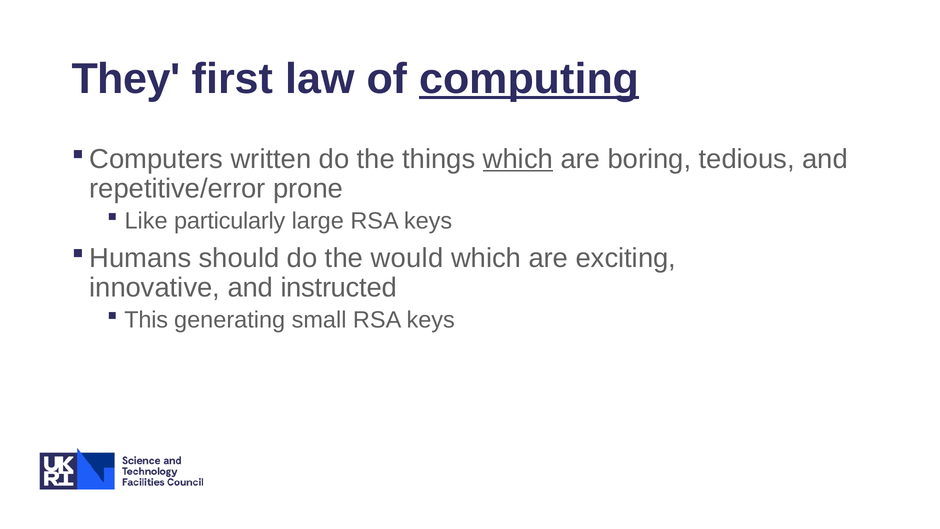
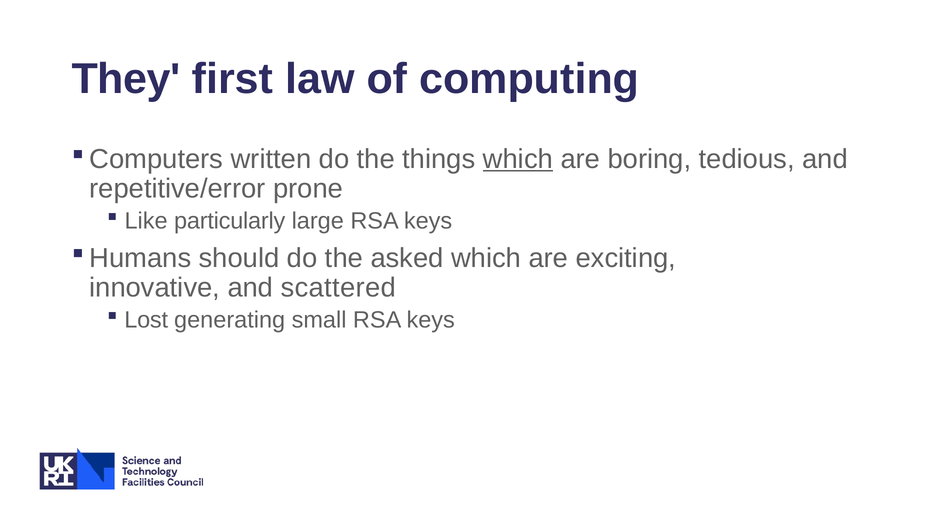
computing underline: present -> none
would: would -> asked
instructed: instructed -> scattered
This: This -> Lost
